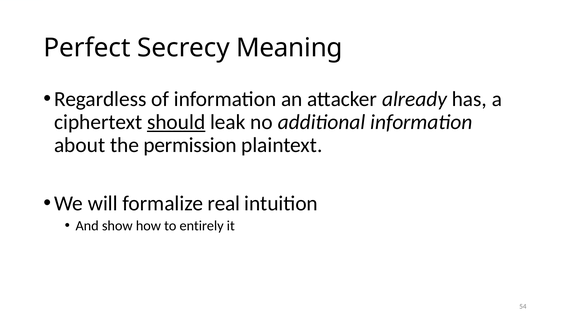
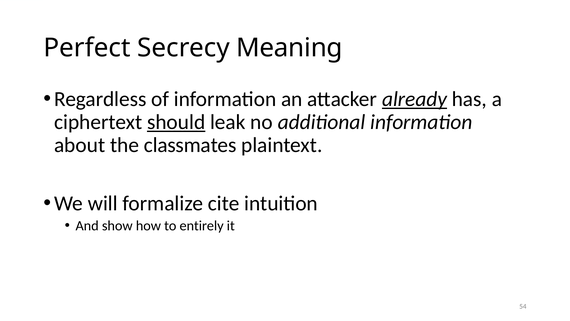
already underline: none -> present
permission: permission -> classmates
real: real -> cite
